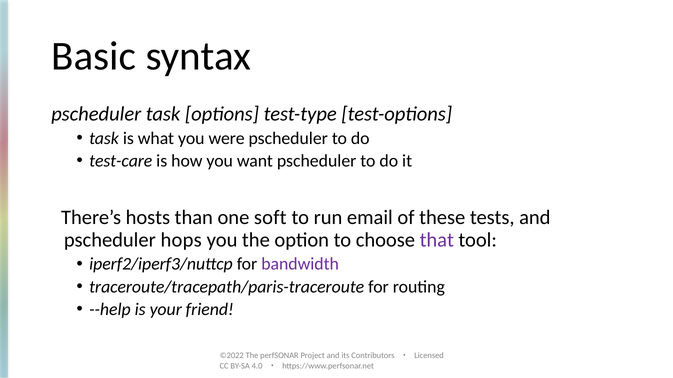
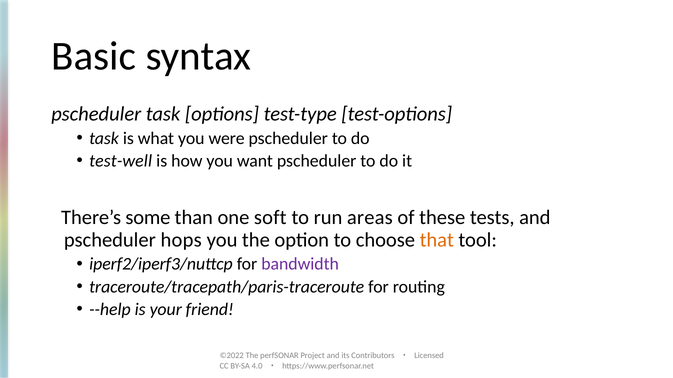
test-care: test-care -> test-well
hosts: hosts -> some
email: email -> areas
that colour: purple -> orange
